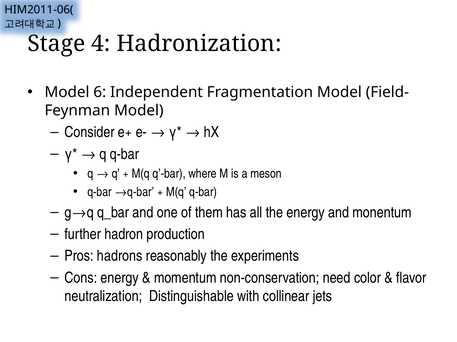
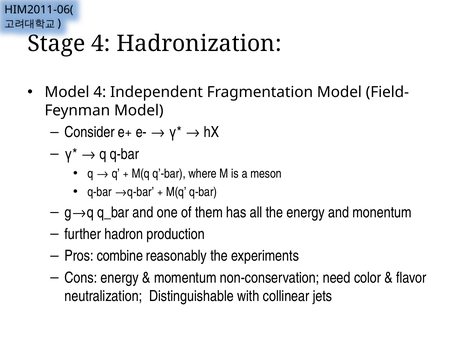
Model 6: 6 -> 4
hadrons: hadrons -> combine
